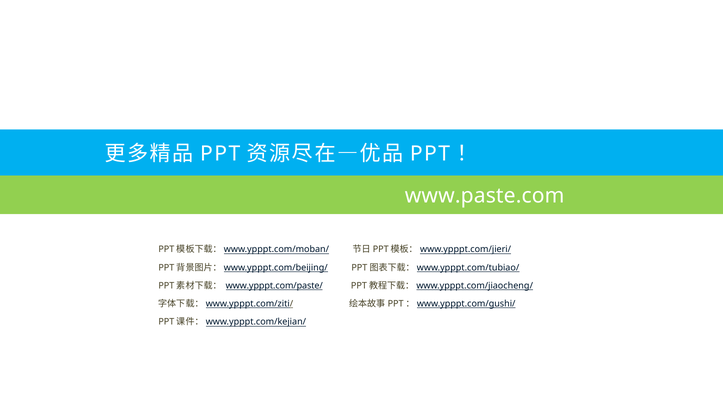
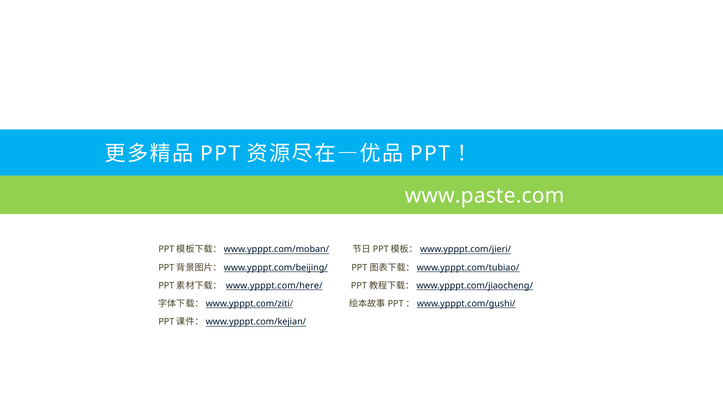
www.ypppt.com/paste/: www.ypppt.com/paste/ -> www.ypppt.com/here/
